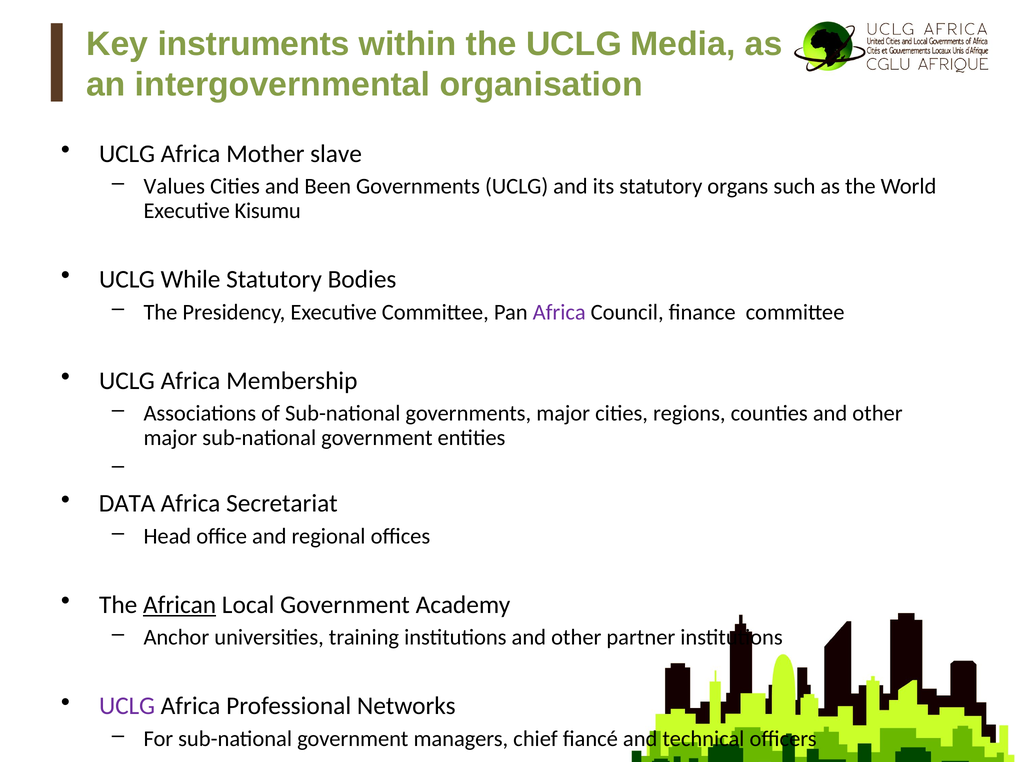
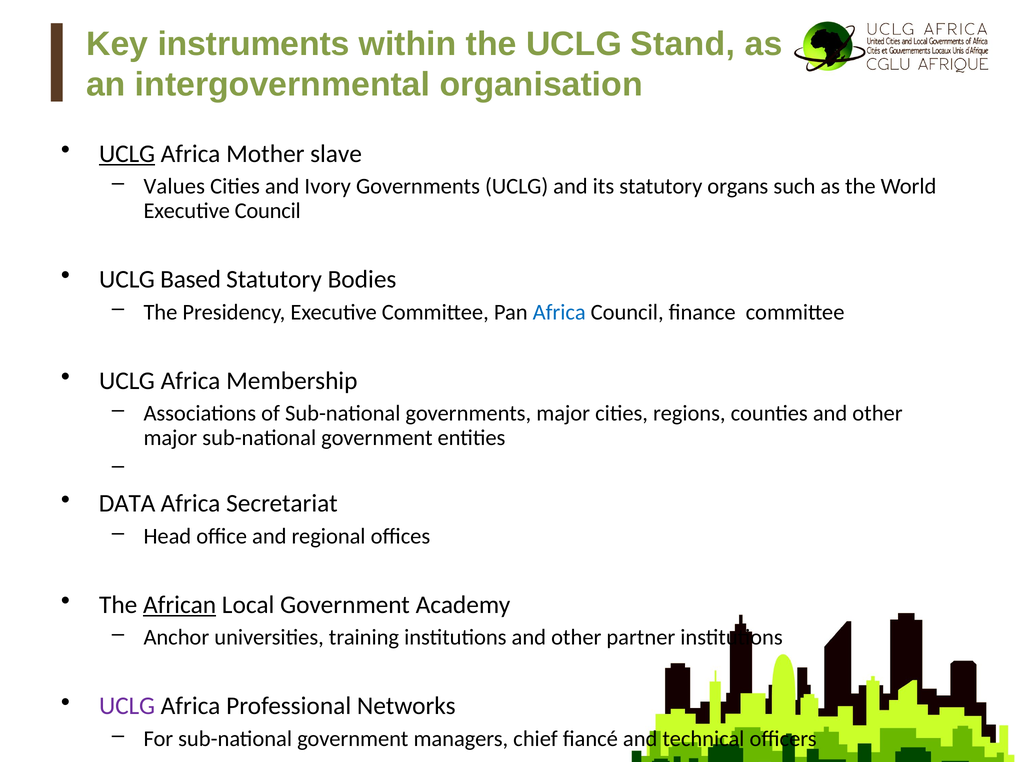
Media: Media -> Stand
UCLG at (127, 154) underline: none -> present
Been: Been -> Ivory
Executive Kisumu: Kisumu -> Council
While: While -> Based
Africa at (559, 312) colour: purple -> blue
